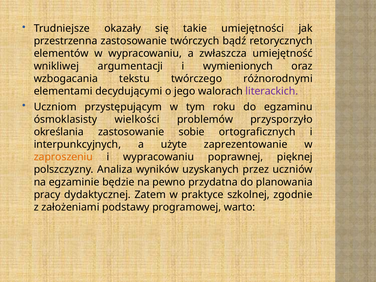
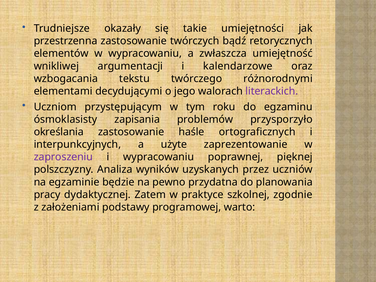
wymienionych: wymienionych -> kalendarzowe
wielkości: wielkości -> zapisania
sobie: sobie -> haśle
zaproszeniu colour: orange -> purple
